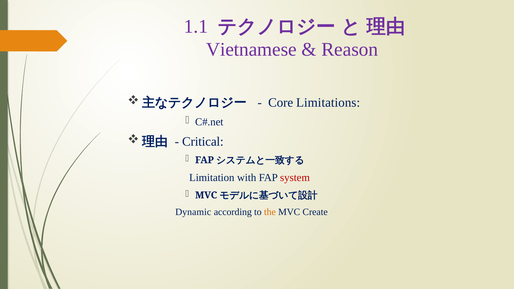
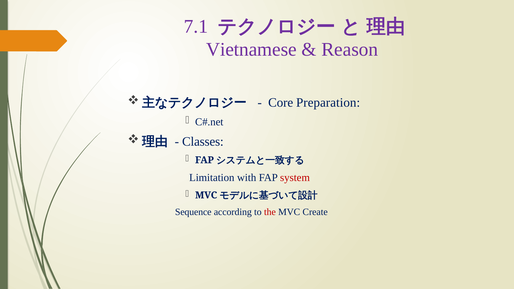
1.1: 1.1 -> 7.1
Limitations: Limitations -> Preparation
Critical: Critical -> Classes
Dynamic: Dynamic -> Sequence
the colour: orange -> red
